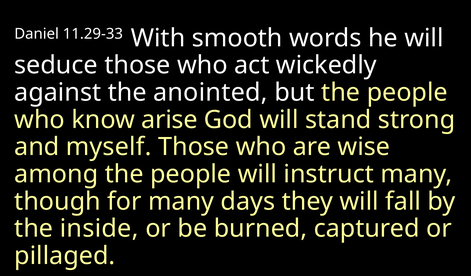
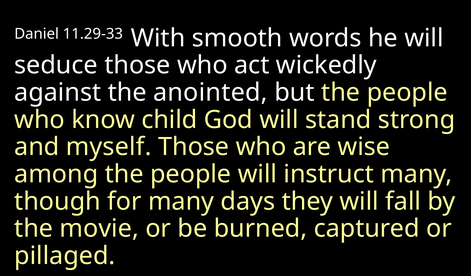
arise: arise -> child
inside: inside -> movie
